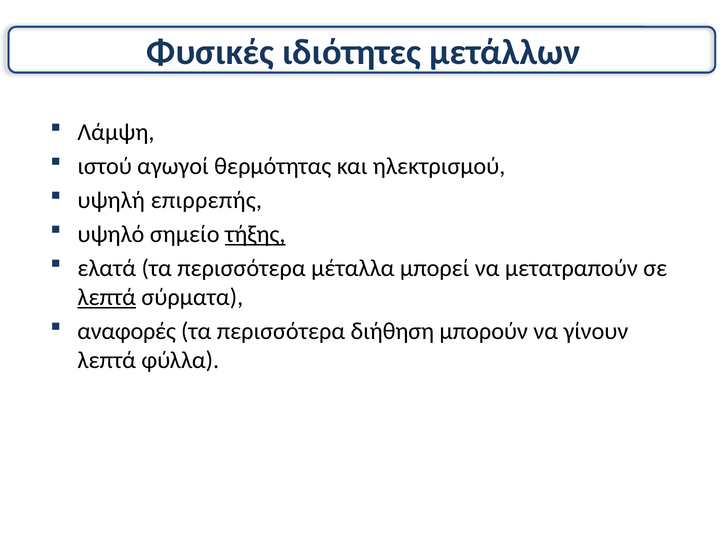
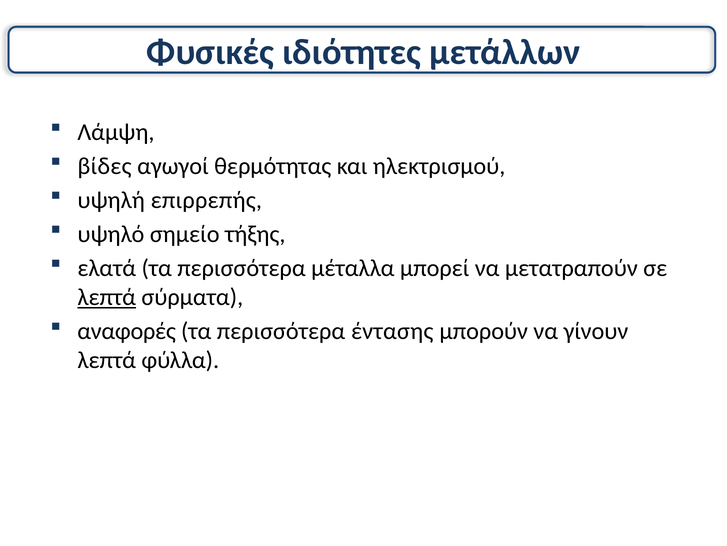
ιστού: ιστού -> βίδες
τήξης underline: present -> none
διήθηση: διήθηση -> έντασης
